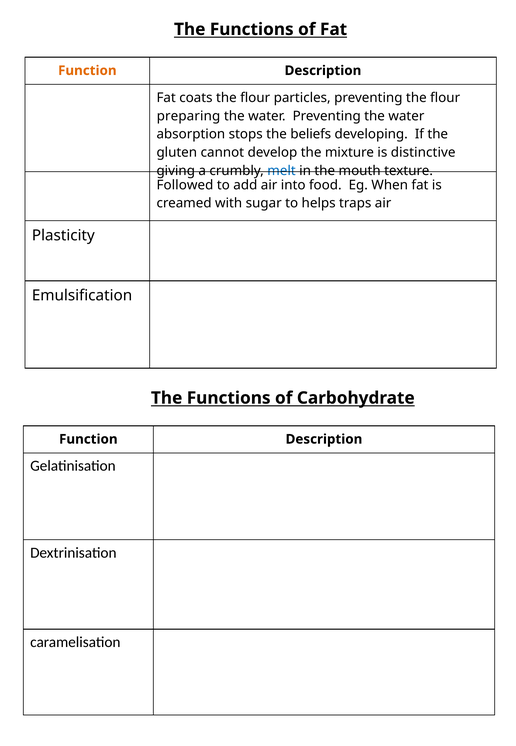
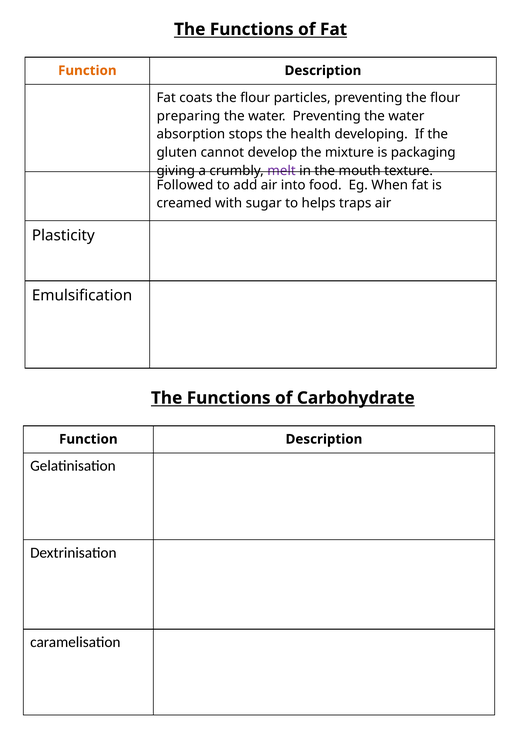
beliefs: beliefs -> health
distinctive: distinctive -> packaging
melt colour: blue -> purple
